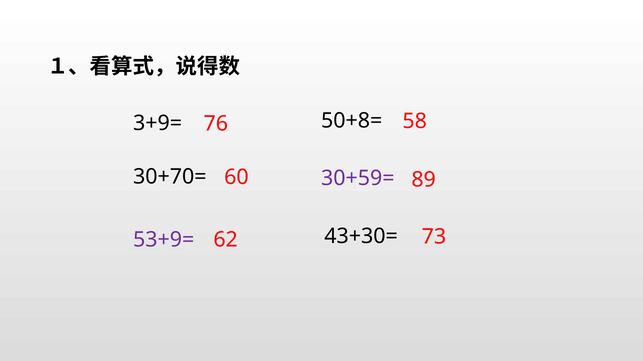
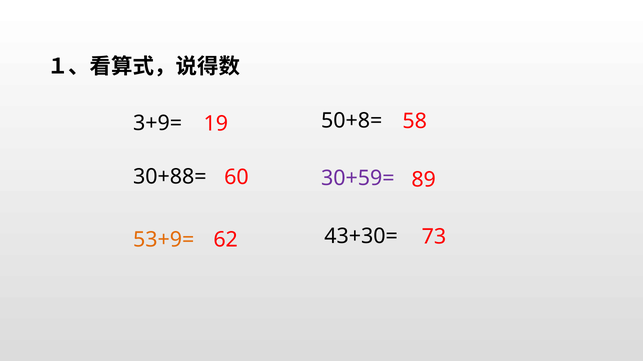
76: 76 -> 19
30+70=: 30+70= -> 30+88=
53+9= colour: purple -> orange
